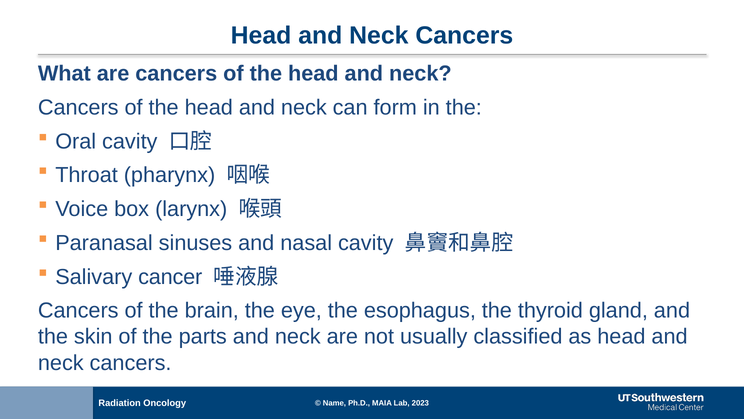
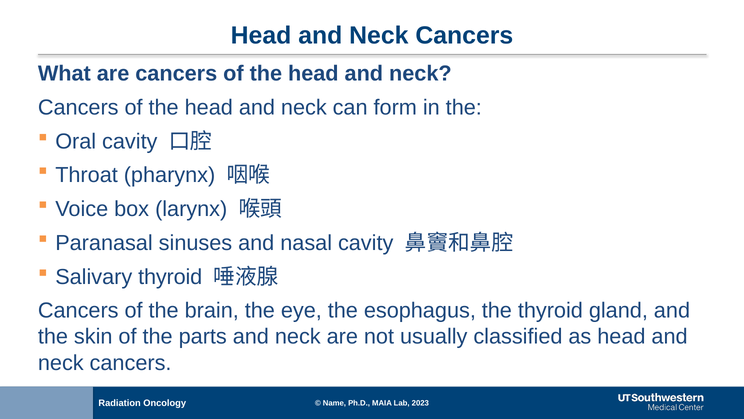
Salivary cancer: cancer -> thyroid
